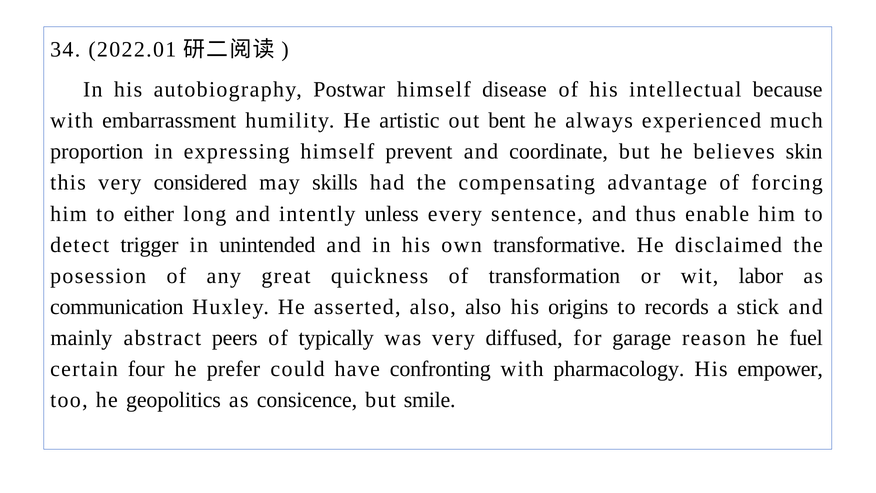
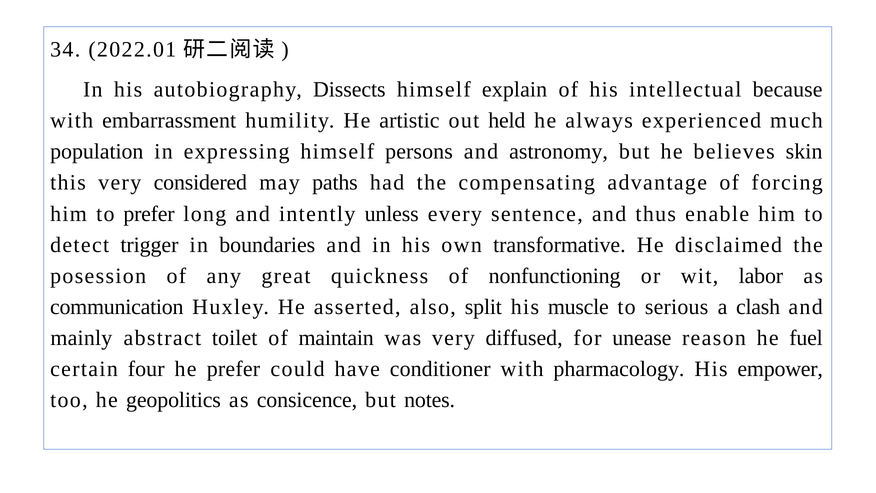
Postwar: Postwar -> Dissects
disease: disease -> explain
bent: bent -> held
proportion: proportion -> population
prevent: prevent -> persons
coordinate: coordinate -> astronomy
skills: skills -> paths
to either: either -> prefer
unintended: unintended -> boundaries
transformation: transformation -> nonfunctioning
also also: also -> split
origins: origins -> muscle
records: records -> serious
stick: stick -> clash
peers: peers -> toilet
typically: typically -> maintain
garage: garage -> unease
confronting: confronting -> conditioner
smile: smile -> notes
